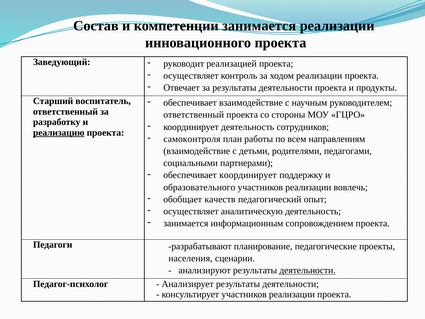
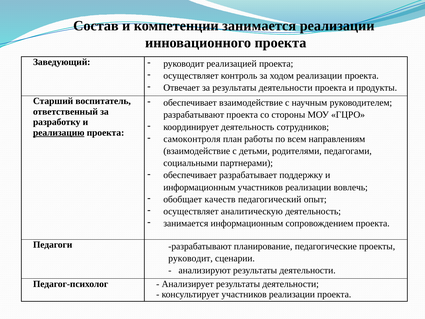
ответственный at (194, 115): ответственный -> разрабатывают
обеспечивает координирует: координирует -> разрабатывает
образовательного at (199, 187): образовательного -> информационным
населения at (191, 258): населения -> руководит
деятельности at (308, 270) underline: present -> none
